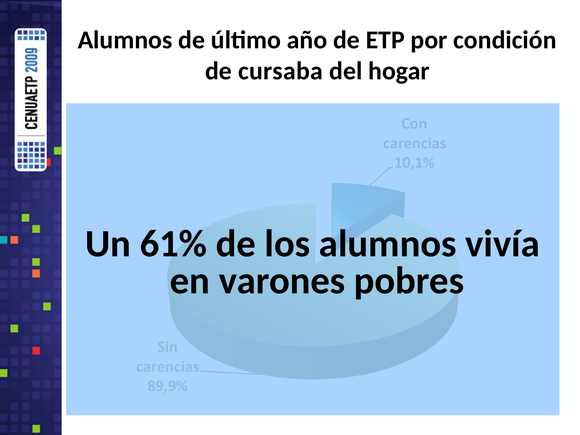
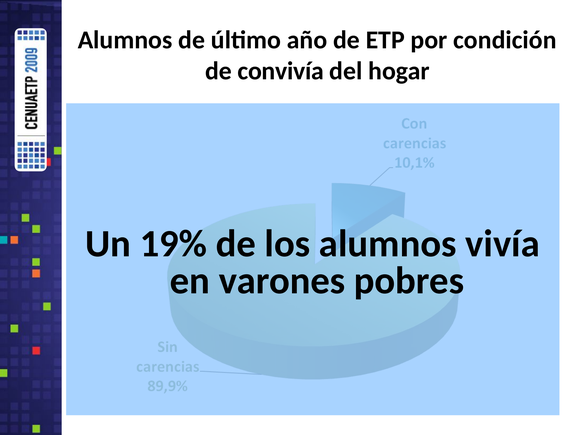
cursaba: cursaba -> convivía
61%: 61% -> 19%
